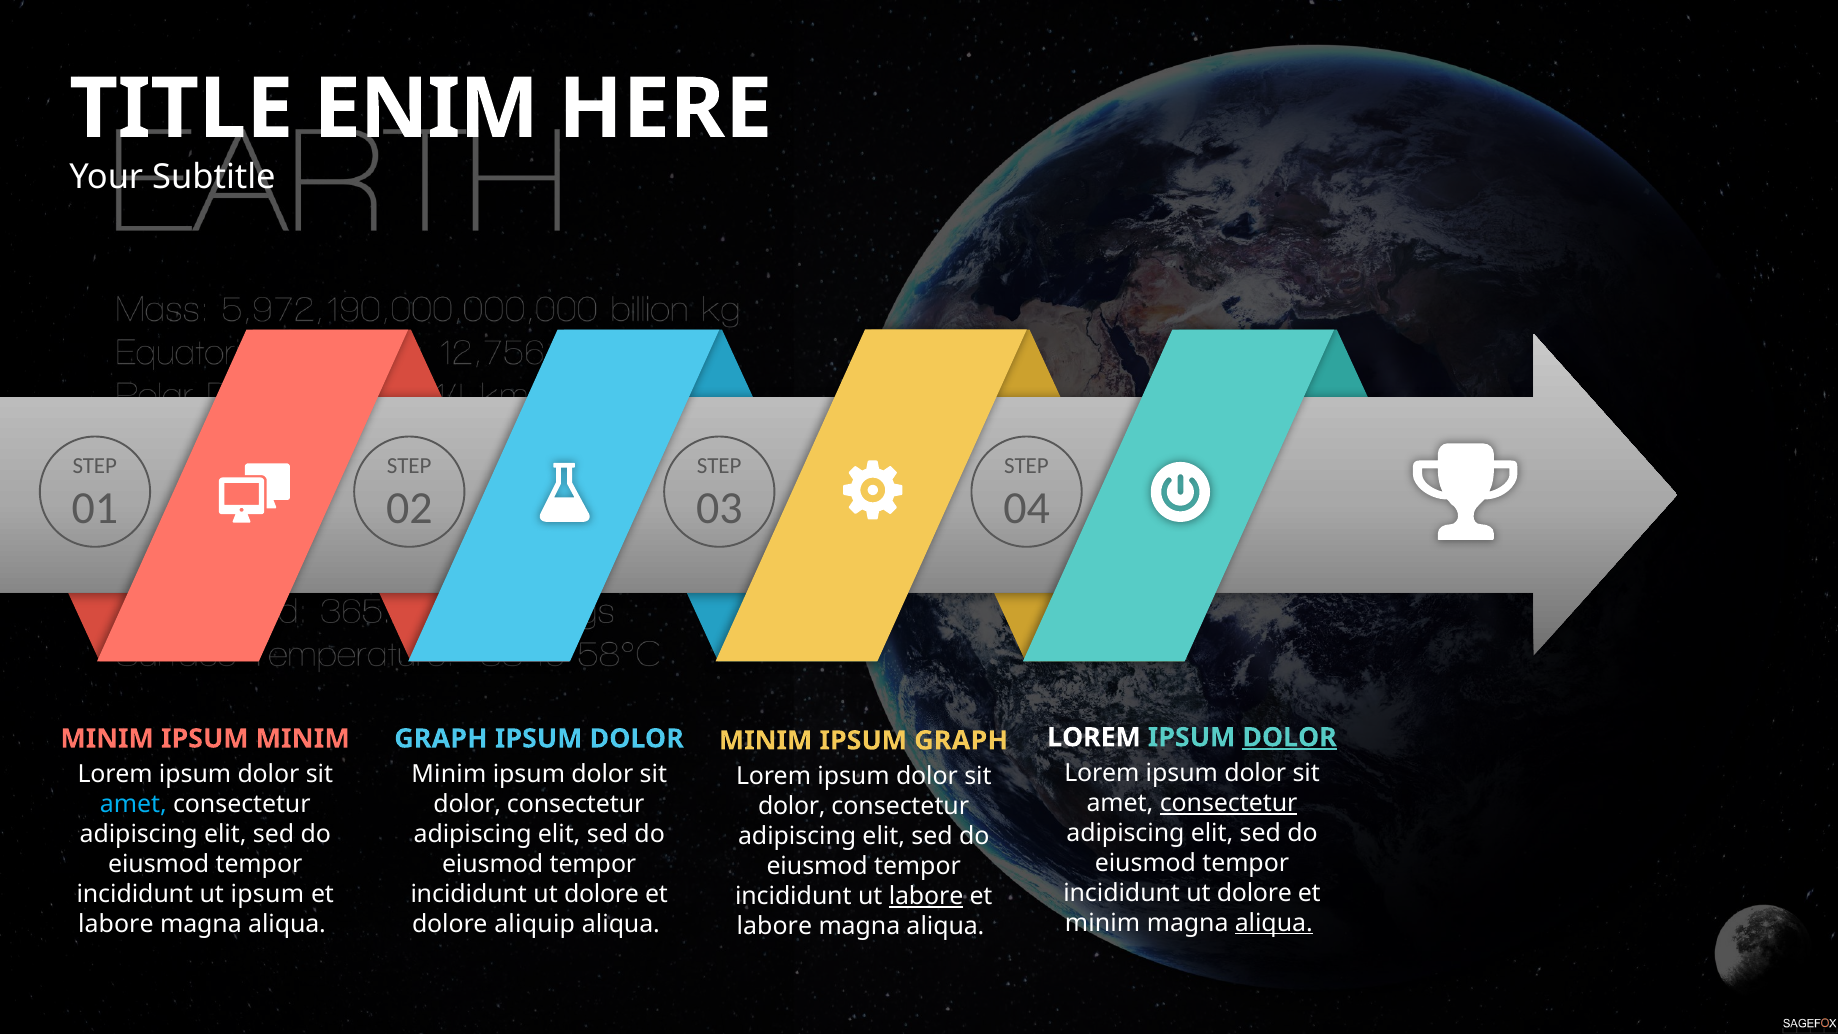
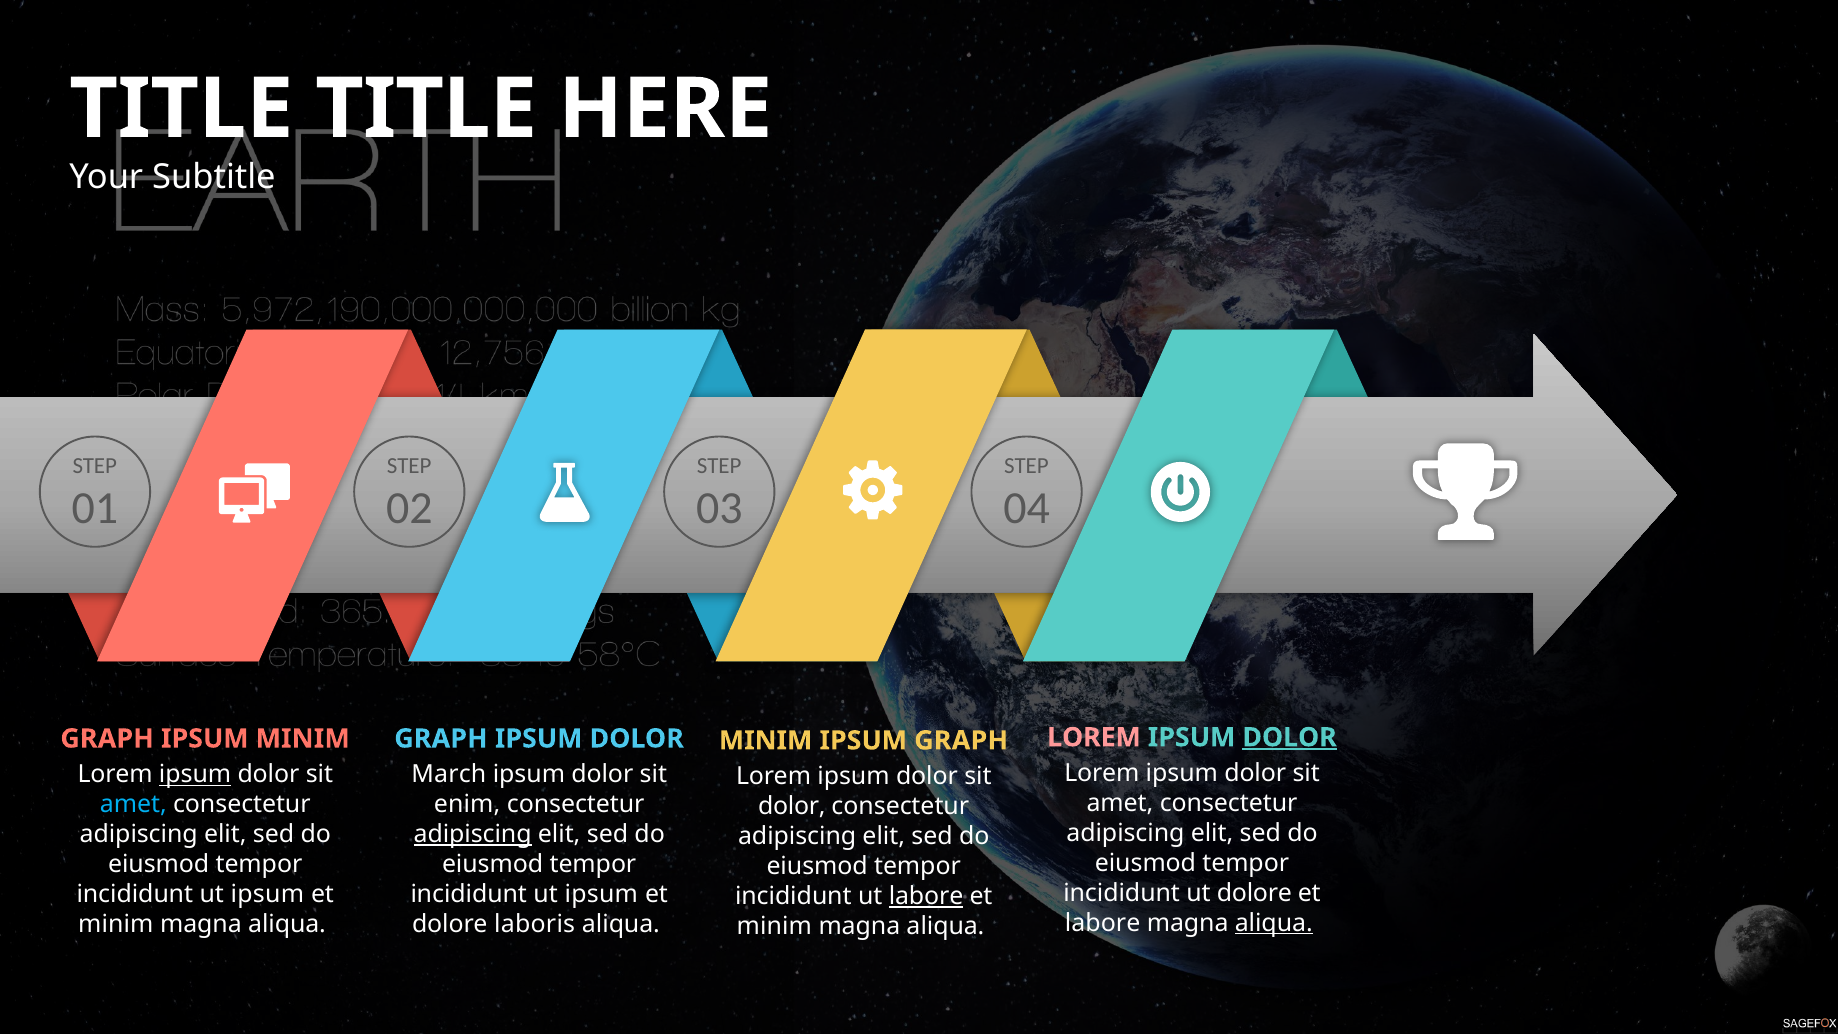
ENIM at (426, 109): ENIM -> TITLE
LOREM at (1094, 737) colour: white -> pink
MINIM at (107, 739): MINIM -> GRAPH
ipsum at (195, 774) underline: none -> present
Minim at (449, 774): Minim -> March
consectetur at (1229, 803) underline: present -> none
dolor at (467, 804): dolor -> enim
adipiscing at (473, 834) underline: none -> present
dolore at (602, 894): dolore -> ipsum
minim at (1103, 923): minim -> labore
labore at (116, 924): labore -> minim
aliquip: aliquip -> laboris
labore at (774, 926): labore -> minim
